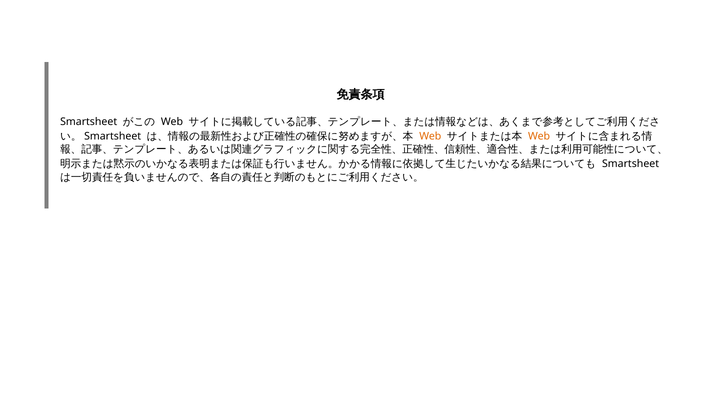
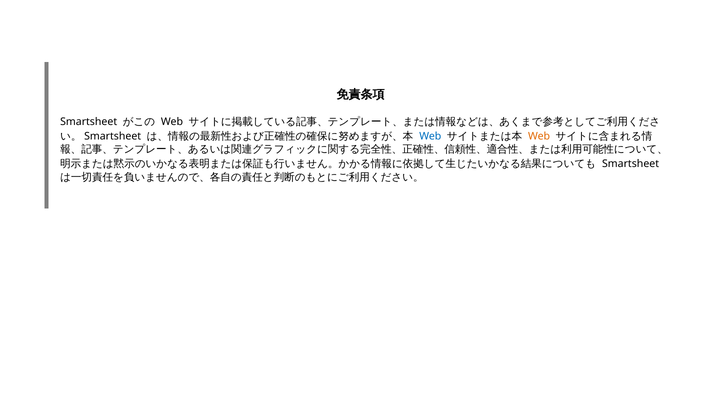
Web at (430, 136) colour: orange -> blue
